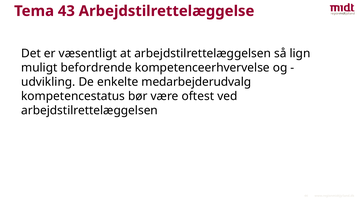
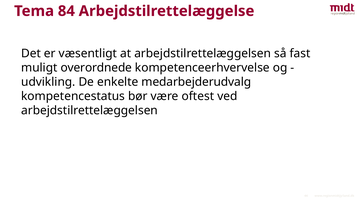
43: 43 -> 84
lign: lign -> fast
befordrende: befordrende -> overordnede
